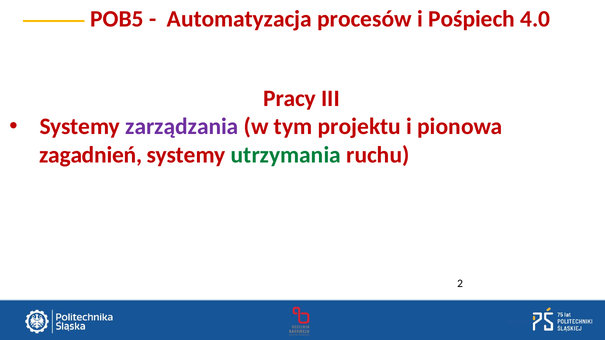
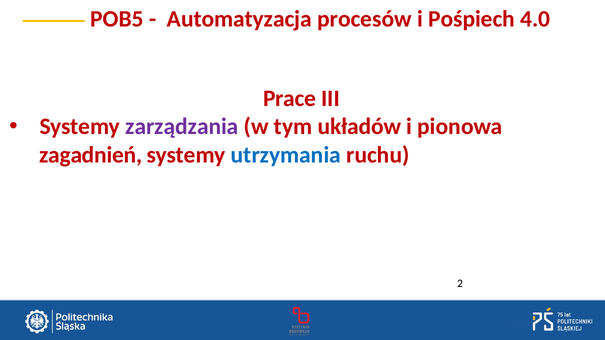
Pracy: Pracy -> Prace
projektu: projektu -> układów
utrzymania colour: green -> blue
